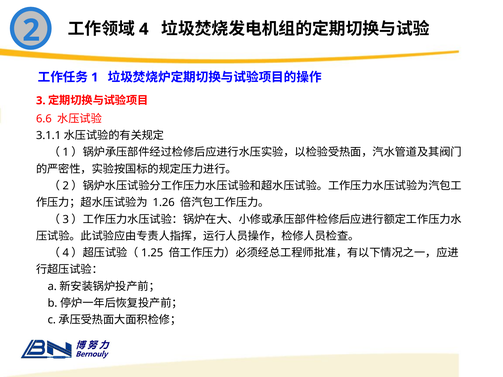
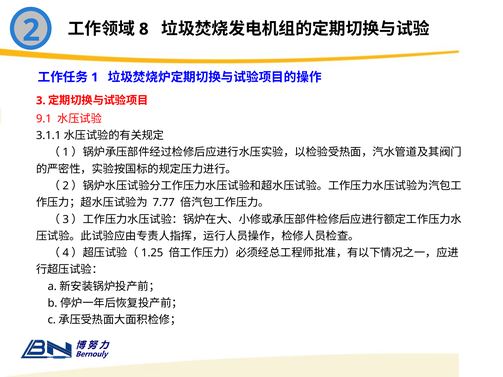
4: 4 -> 8
6.6: 6.6 -> 9.1
1.26: 1.26 -> 7.77
